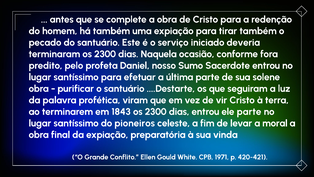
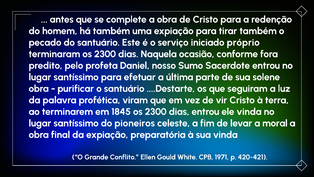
deveria: deveria -> próprio
1843: 1843 -> 1845
ele parte: parte -> vinda
